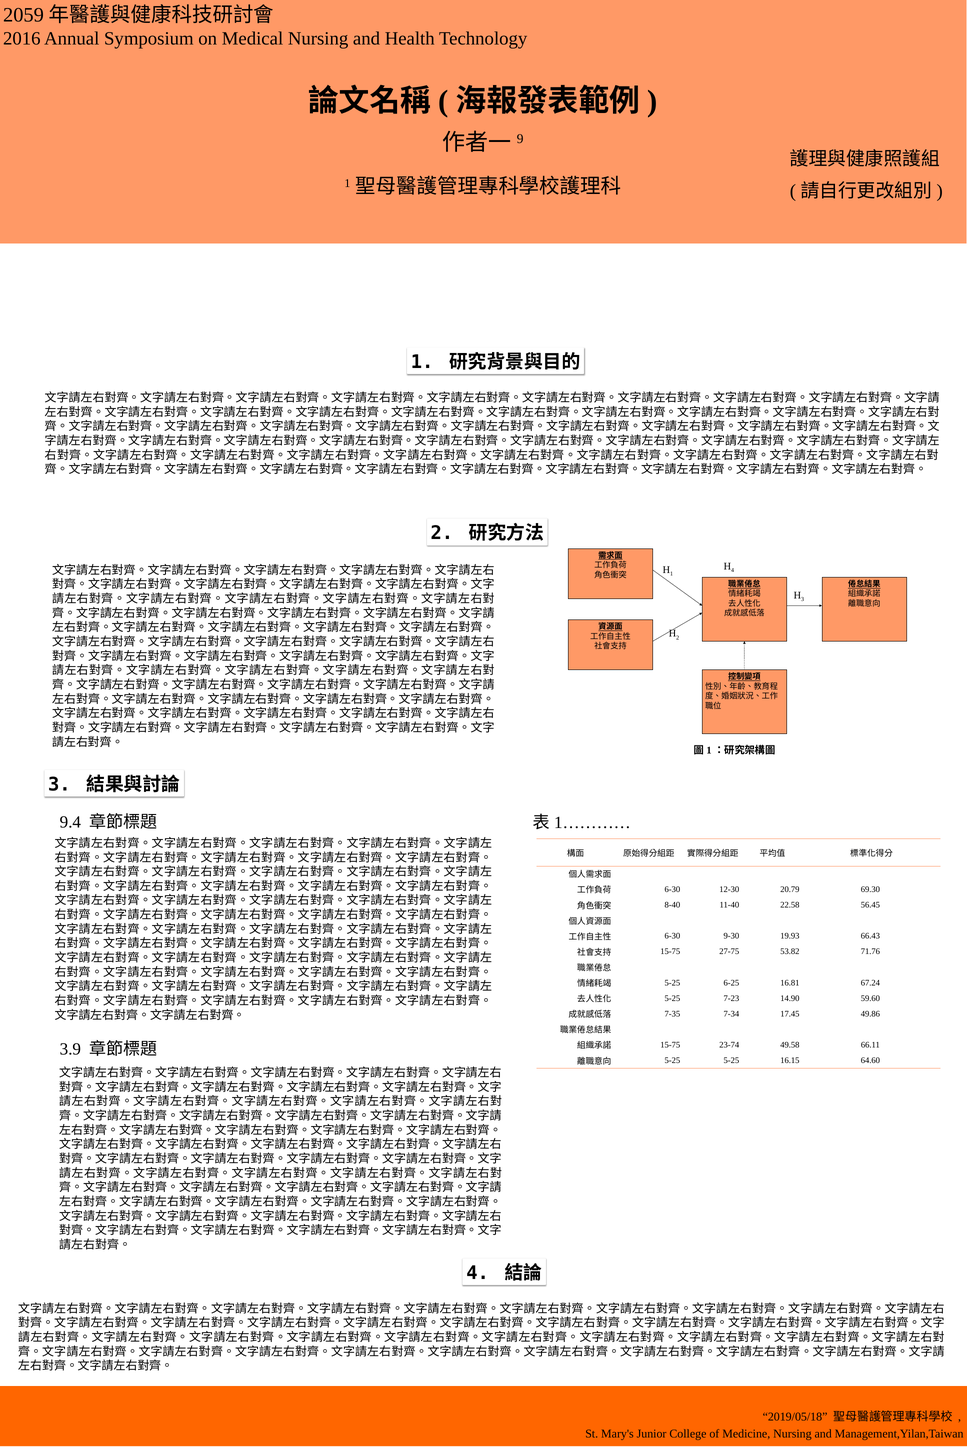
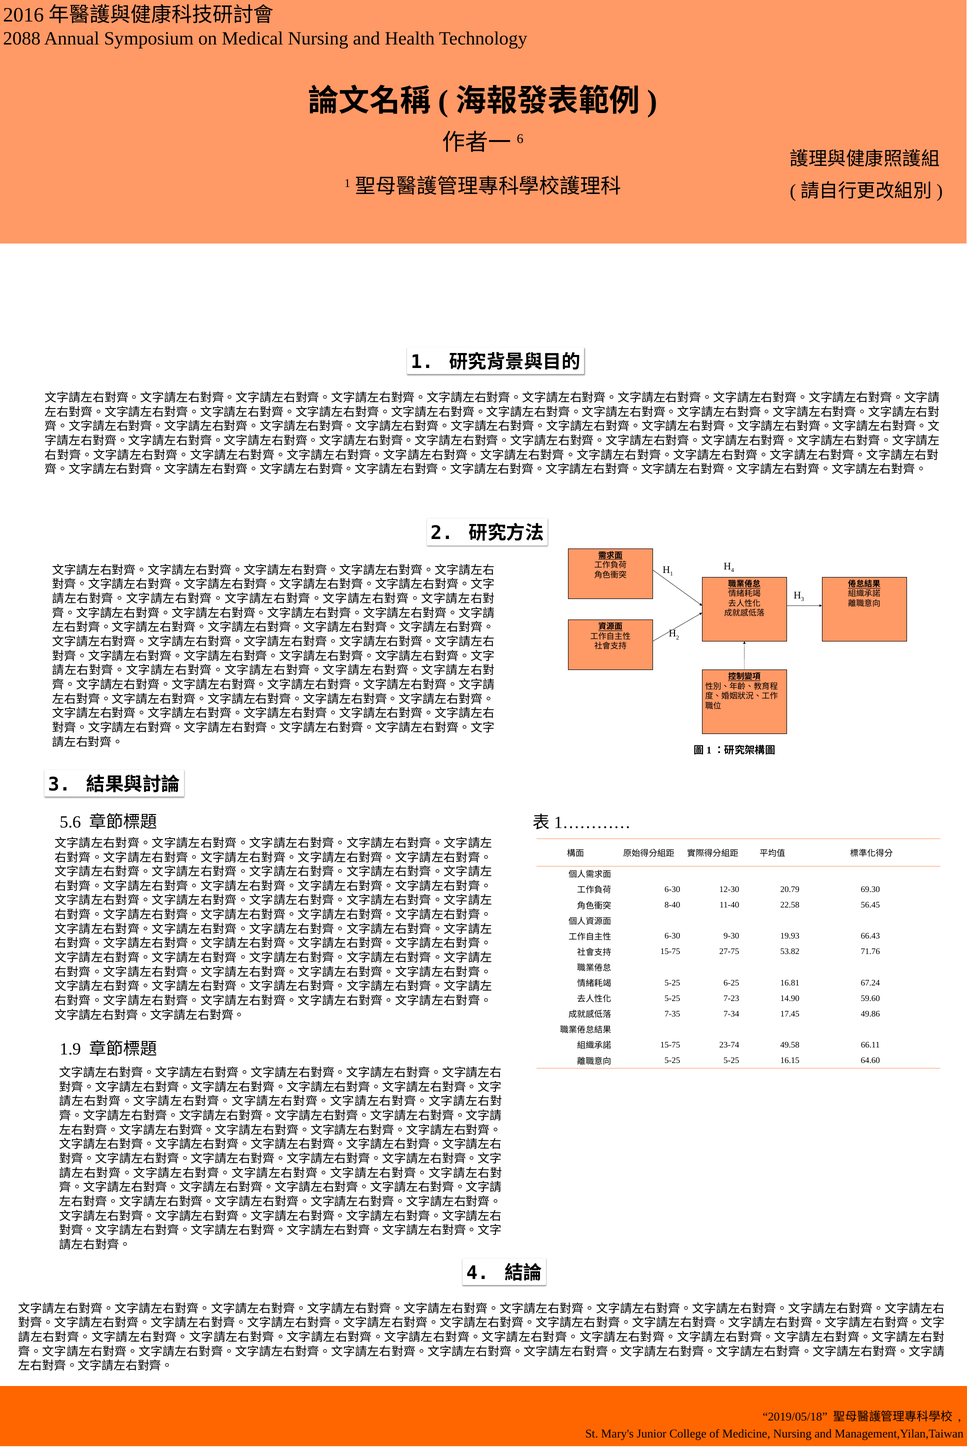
2059: 2059 -> 2016
2016: 2016 -> 2088
9: 9 -> 6
9.4: 9.4 -> 5.6
3.9: 3.9 -> 1.9
